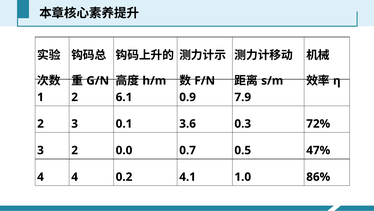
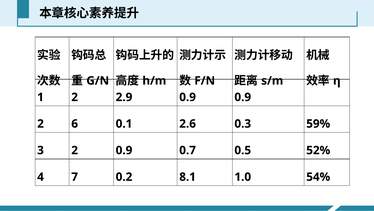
6.1: 6.1 -> 2.9
0.9 7.9: 7.9 -> 0.9
2 3: 3 -> 6
3.6: 3.6 -> 2.6
72%: 72% -> 59%
2 0.0: 0.0 -> 0.9
47%: 47% -> 52%
4 4: 4 -> 7
4.1: 4.1 -> 8.1
86%: 86% -> 54%
